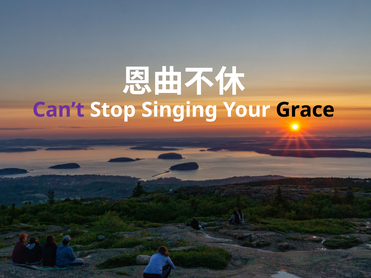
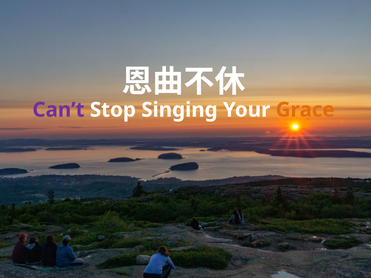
Grace colour: black -> orange
